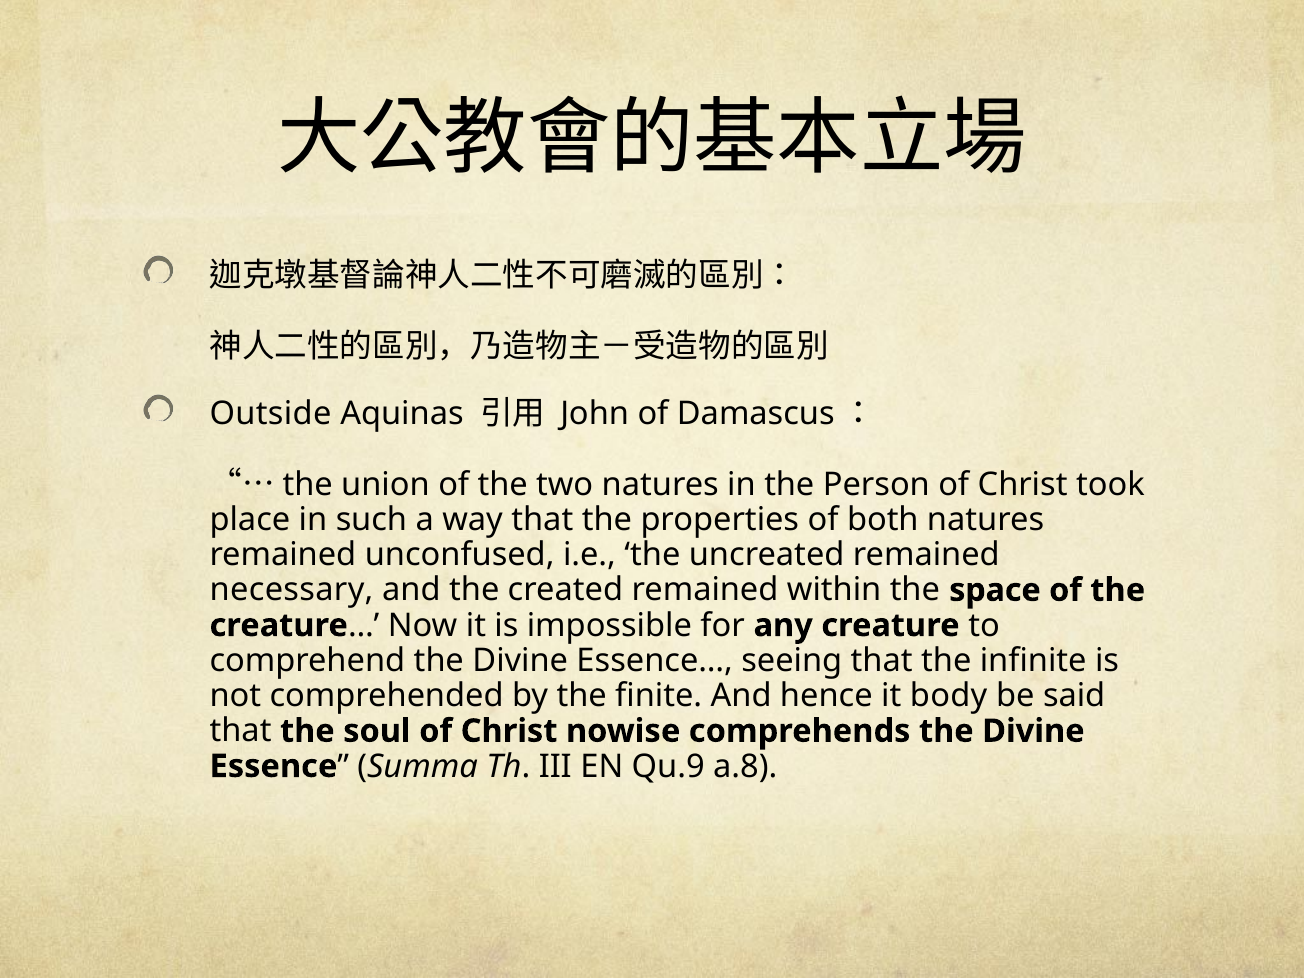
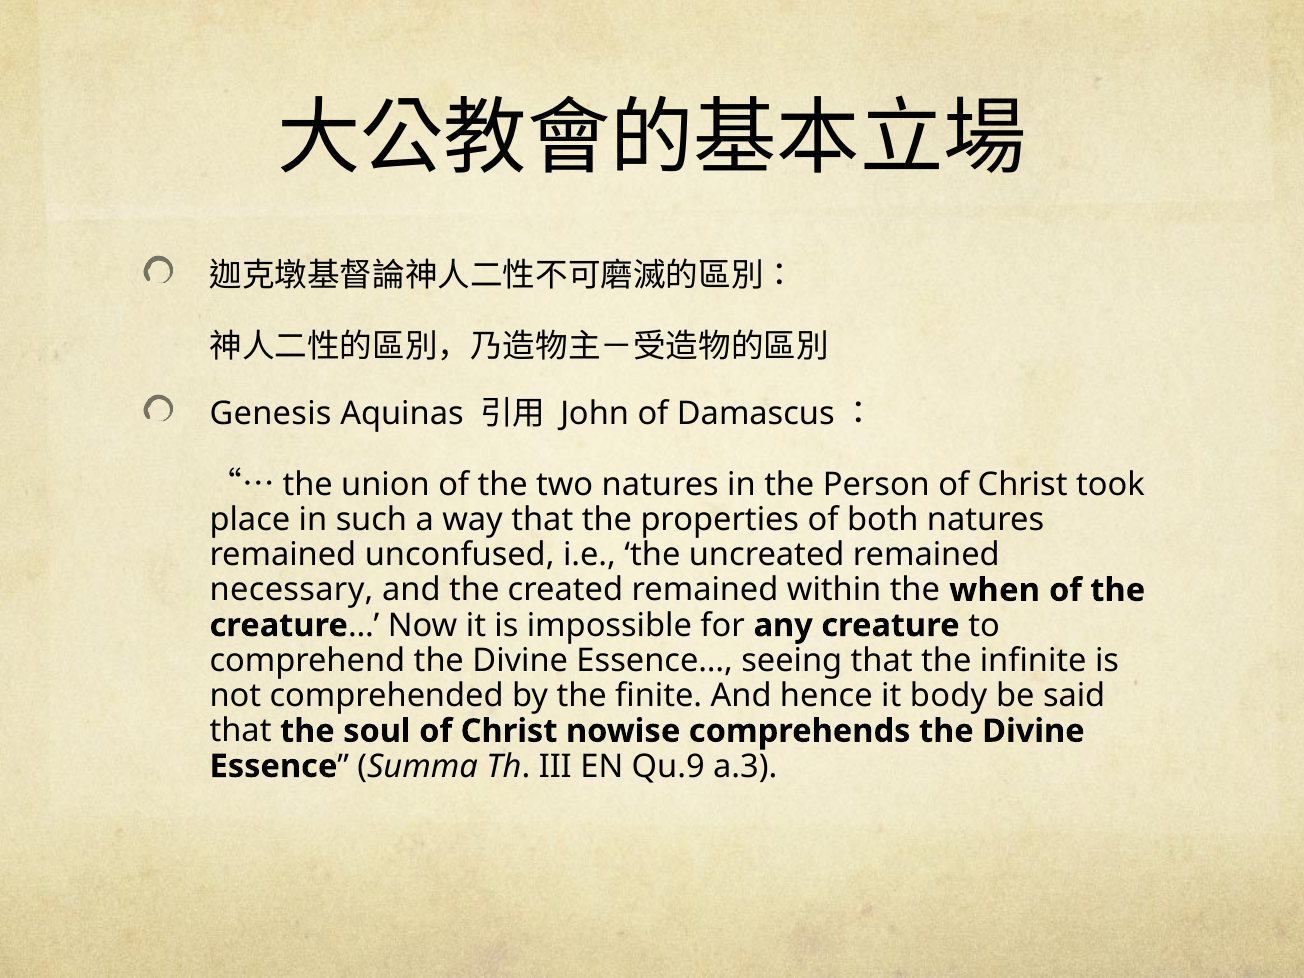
Outside: Outside -> Genesis
space: space -> when
a.8: a.8 -> a.3
